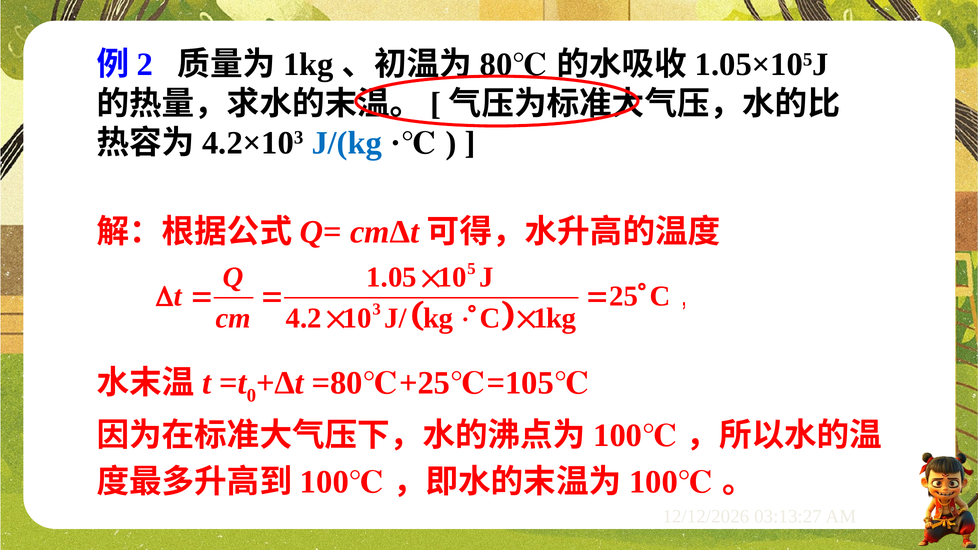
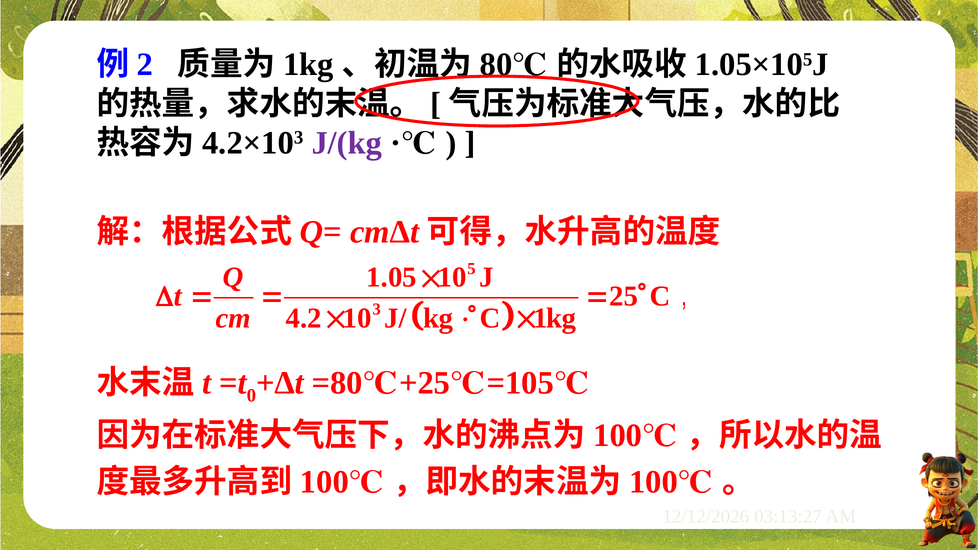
J/(kg colour: blue -> purple
